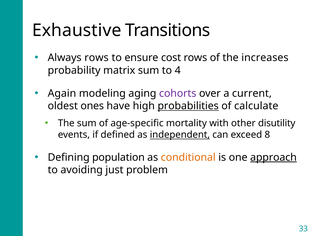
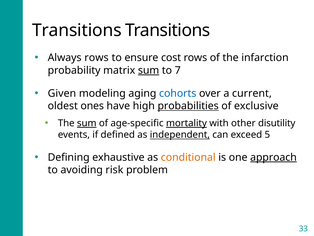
Exhaustive at (77, 30): Exhaustive -> Transitions
increases: increases -> infarction
sum at (149, 70) underline: none -> present
4: 4 -> 7
Again: Again -> Given
cohorts colour: purple -> blue
calculate: calculate -> exclusive
sum at (87, 123) underline: none -> present
mortality underline: none -> present
8: 8 -> 5
population: population -> exhaustive
just: just -> risk
